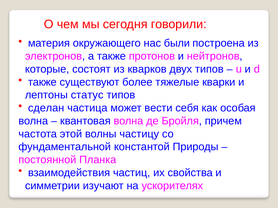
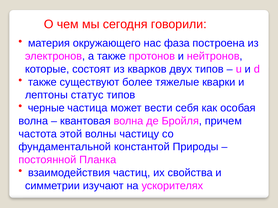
были: были -> фаза
сделан: сделан -> черные
